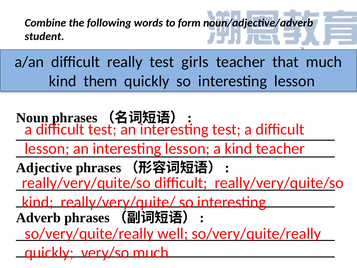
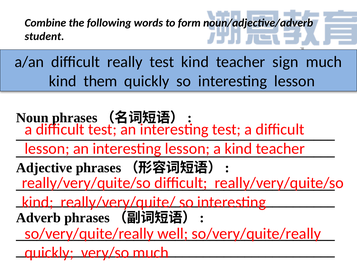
test girls: girls -> kind
that: that -> sign
